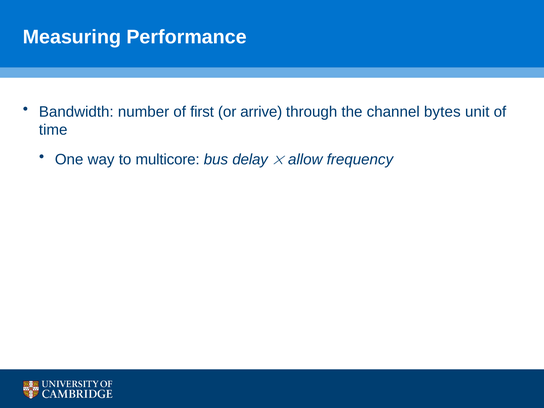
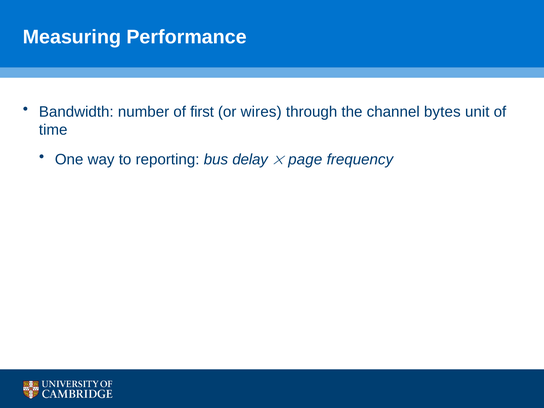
arrive: arrive -> wires
multicore: multicore -> reporting
allow: allow -> page
